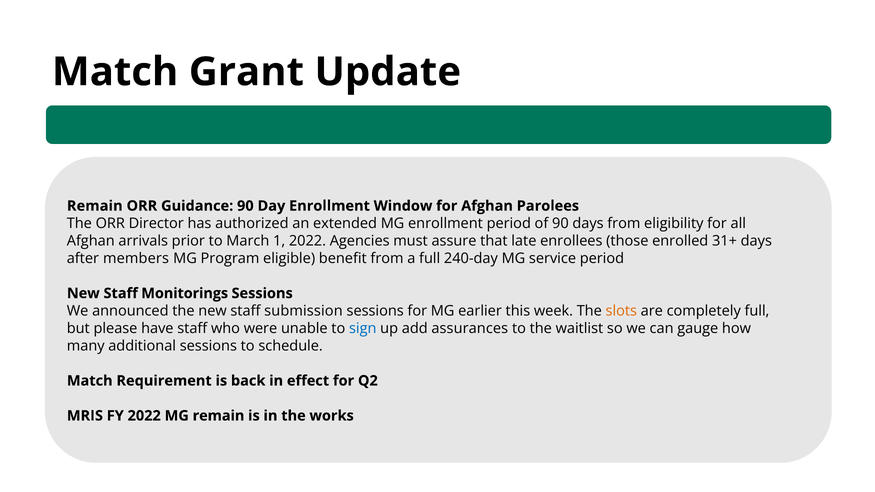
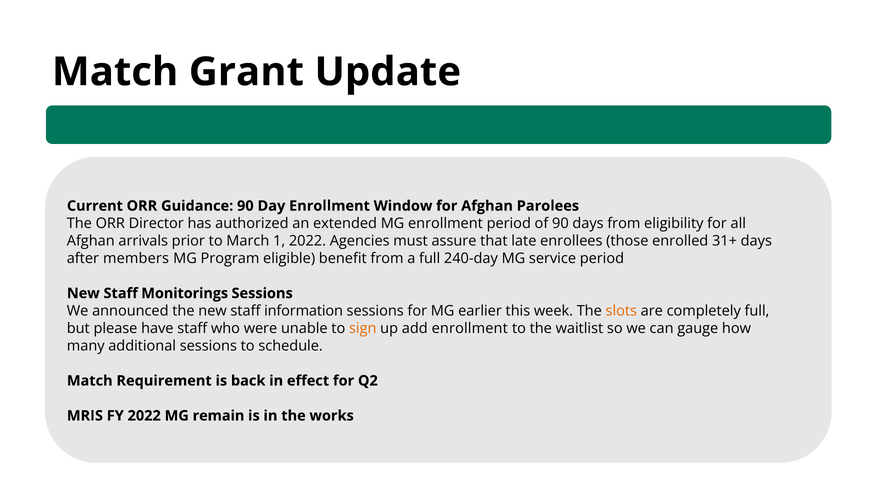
Remain at (95, 206): Remain -> Current
submission: submission -> information
sign colour: blue -> orange
add assurances: assurances -> enrollment
